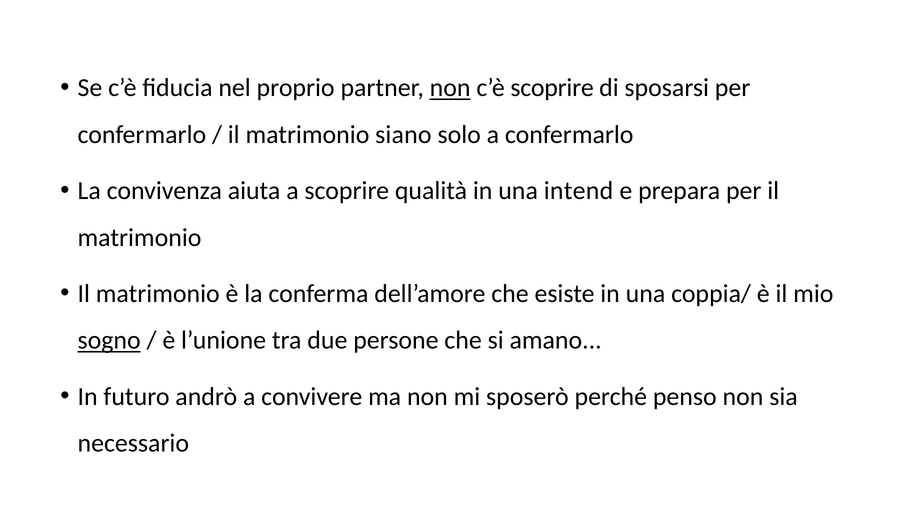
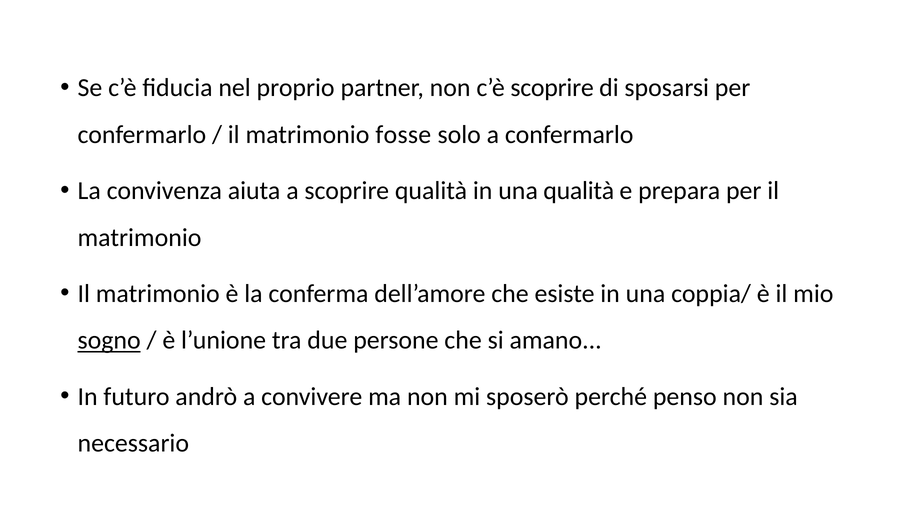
non at (450, 88) underline: present -> none
siano: siano -> fosse
una intend: intend -> qualità
